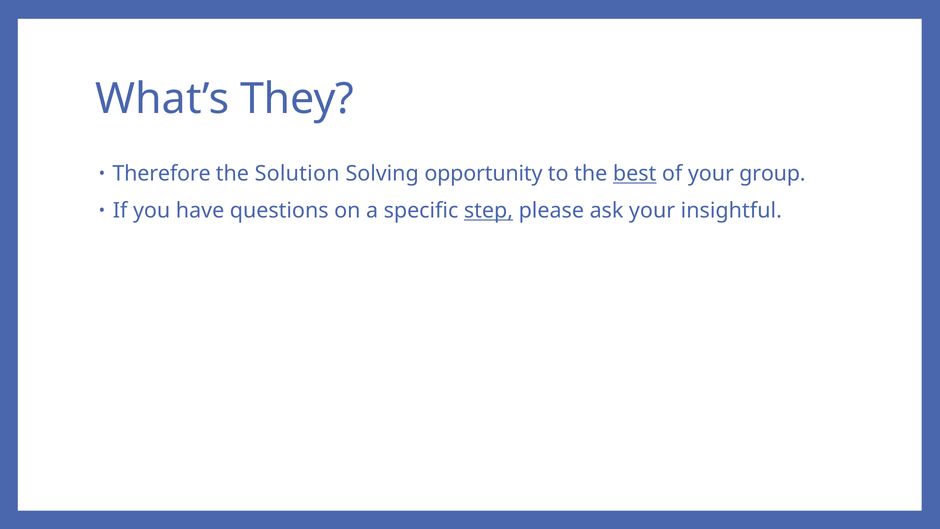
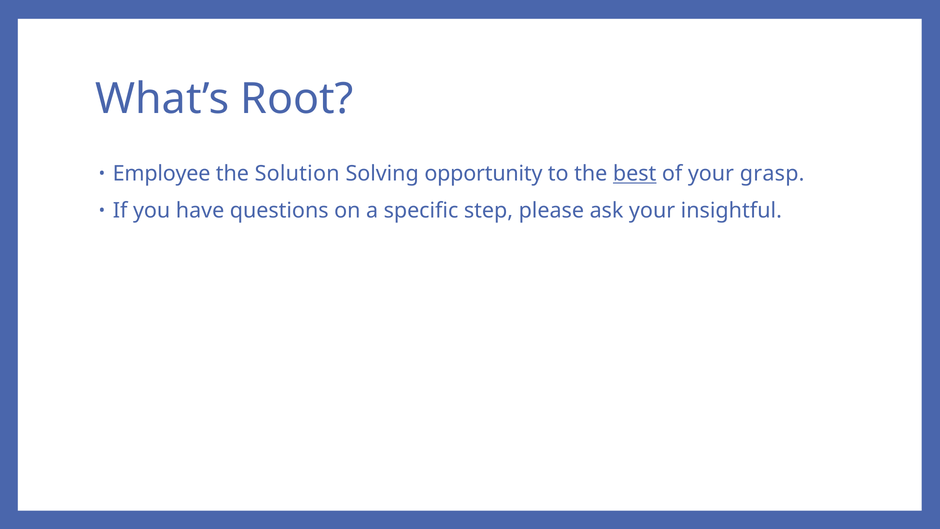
They: They -> Root
Therefore: Therefore -> Employee
group: group -> grasp
step underline: present -> none
